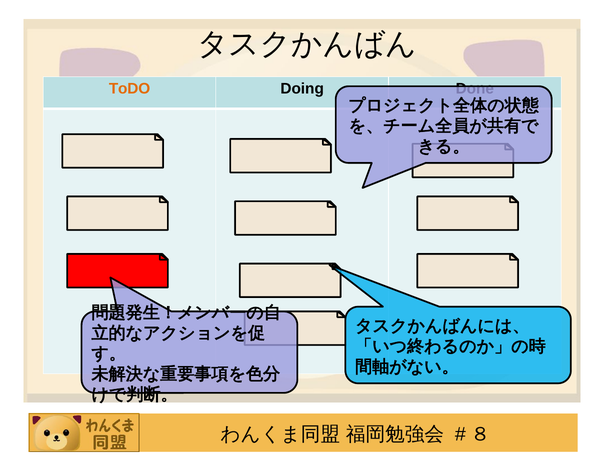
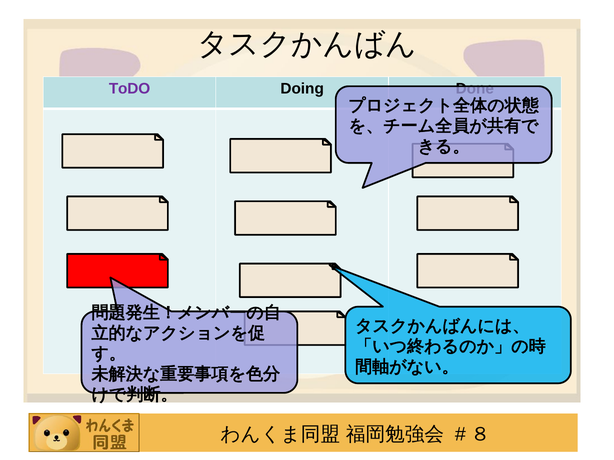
ToDO colour: orange -> purple
